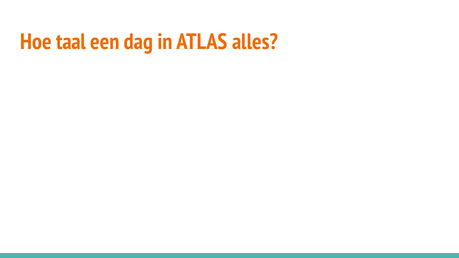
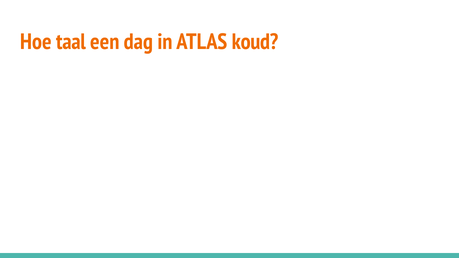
alles: alles -> koud
